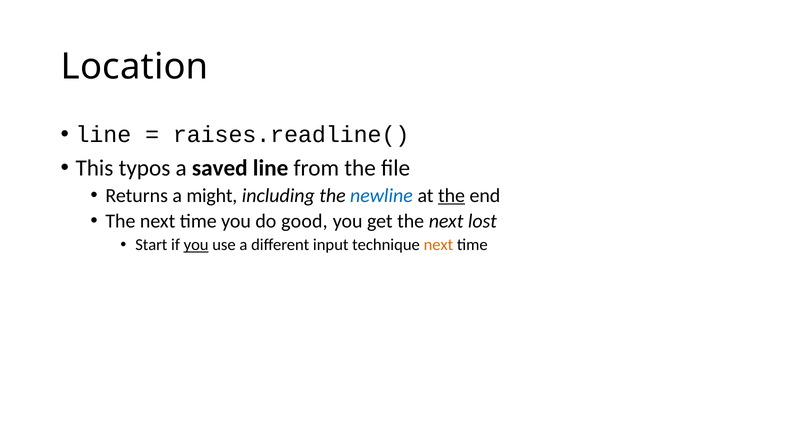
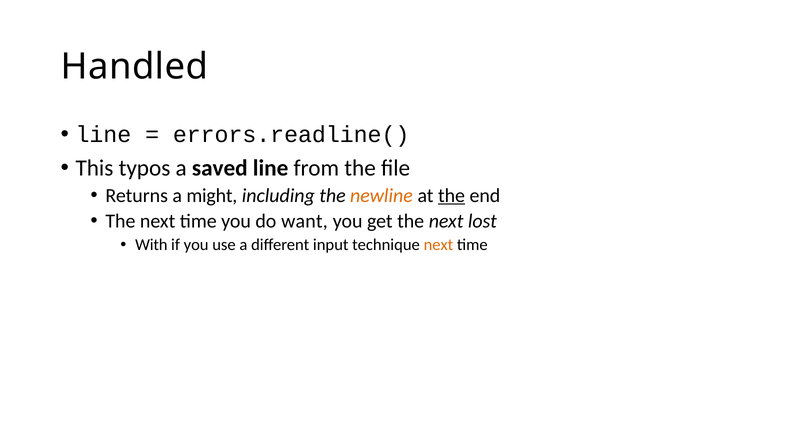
Location: Location -> Handled
raises.readline(: raises.readline( -> errors.readline(
newline colour: blue -> orange
good: good -> want
Start: Start -> With
you at (196, 245) underline: present -> none
